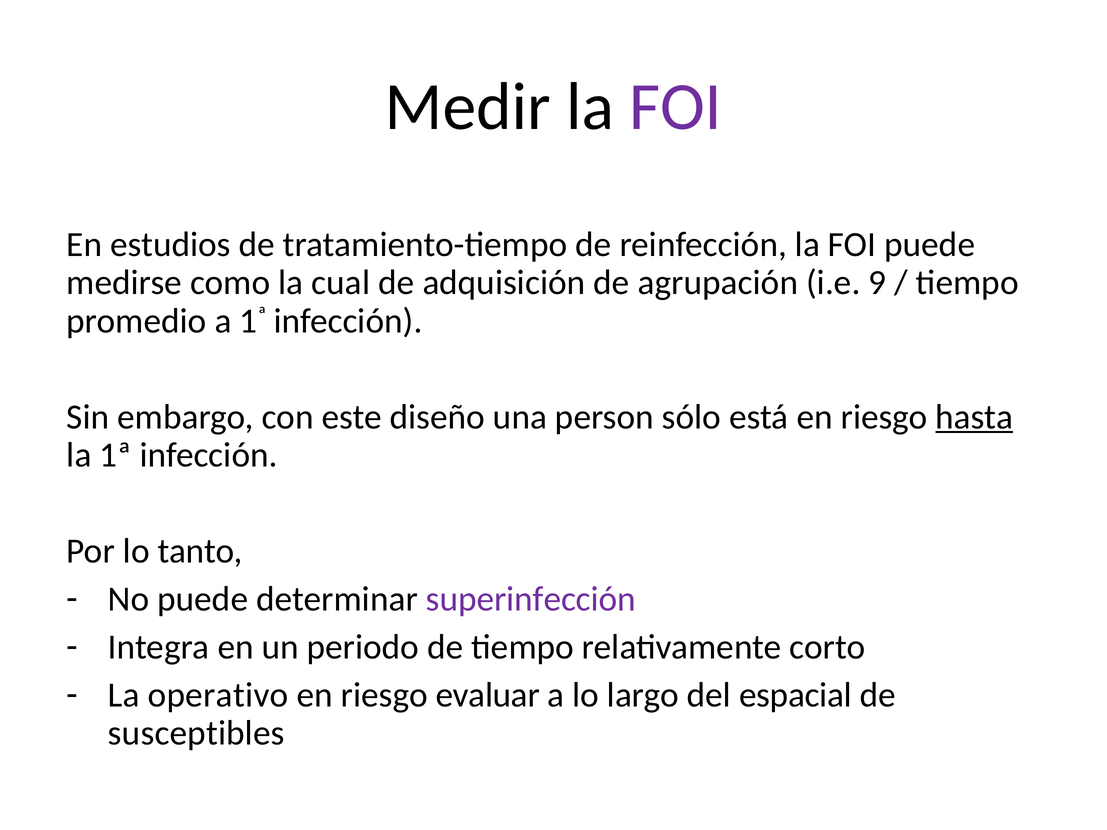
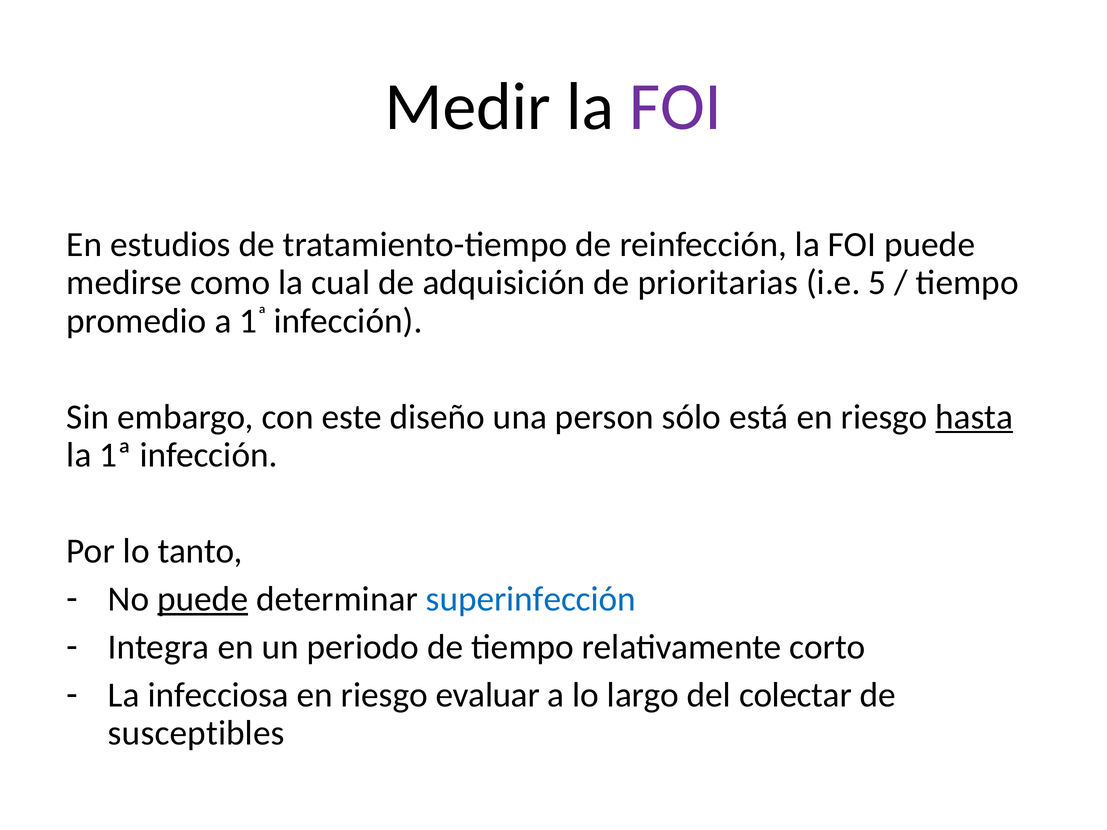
agrupación: agrupación -> prioritarias
9: 9 -> 5
puede at (203, 599) underline: none -> present
superinfección colour: purple -> blue
operativo: operativo -> infecciosa
espacial: espacial -> colectar
